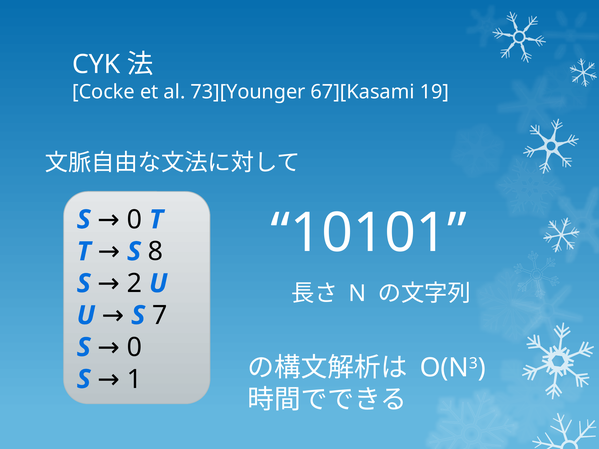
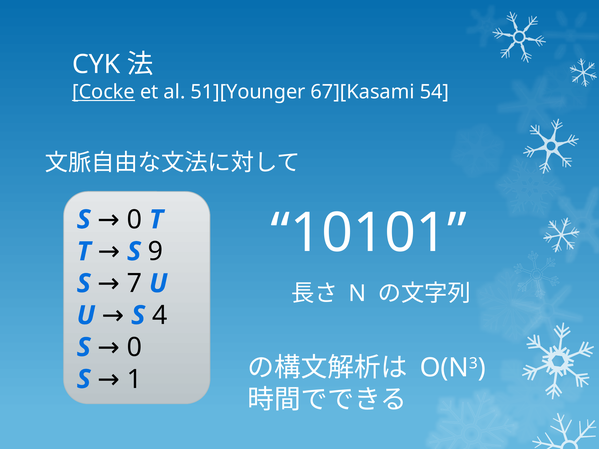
Cocke underline: none -> present
73][Younger: 73][Younger -> 51][Younger
19: 19 -> 54
8: 8 -> 9
2: 2 -> 7
7: 7 -> 4
